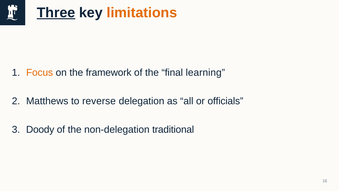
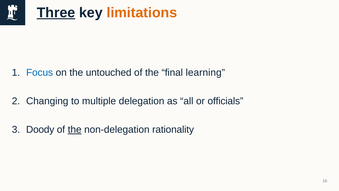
Focus colour: orange -> blue
framework: framework -> untouched
Matthews: Matthews -> Changing
reverse: reverse -> multiple
the at (75, 129) underline: none -> present
traditional: traditional -> rationality
